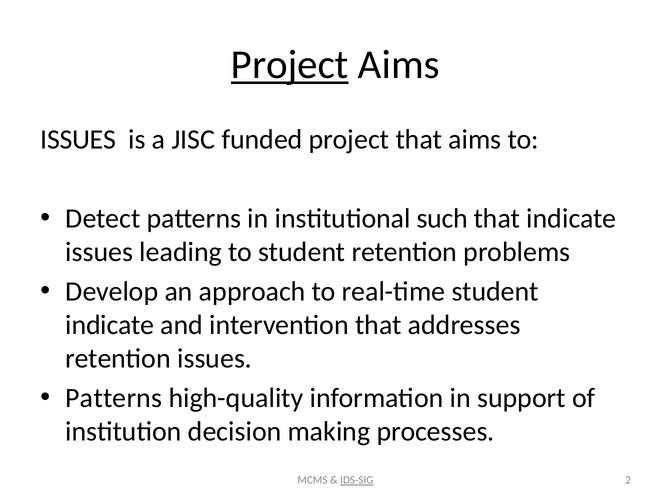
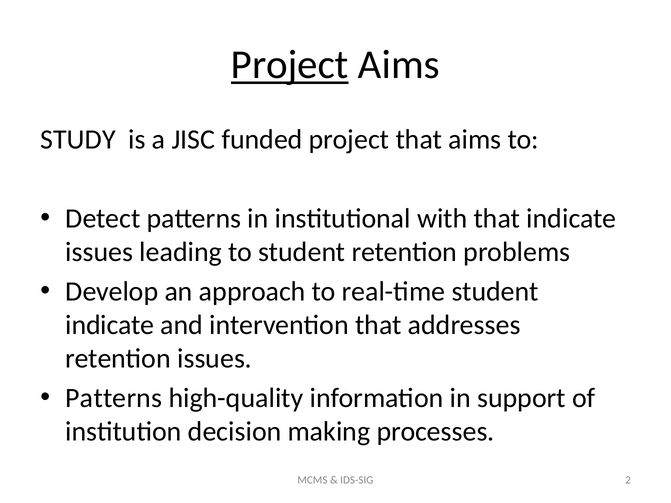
ISSUES at (78, 140): ISSUES -> STUDY
such: such -> with
IDS-SIG underline: present -> none
